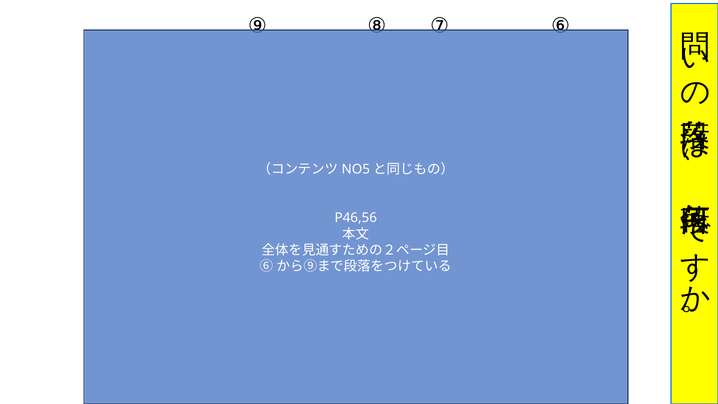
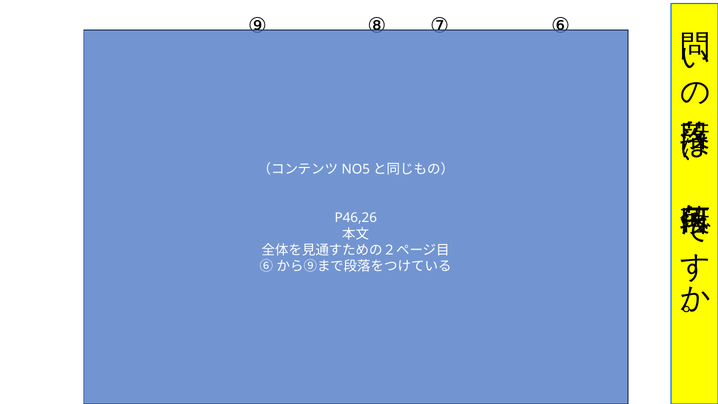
P46,56: P46,56 -> P46,26
